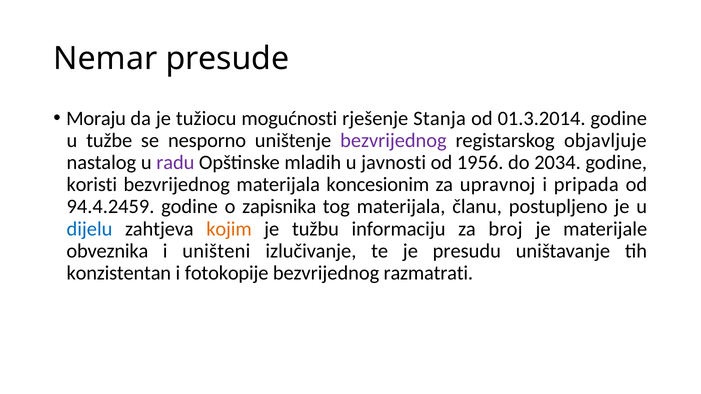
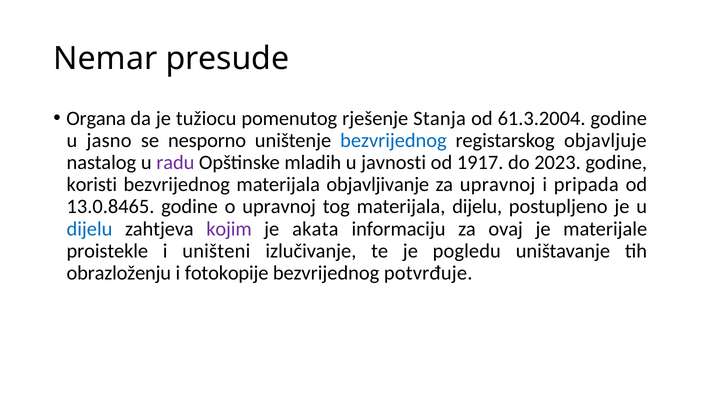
Moraju: Moraju -> Organa
mogućnosti: mogućnosti -> pomenutog
01.3.2014: 01.3.2014 -> 61.3.2004
tužbe: tužbe -> jasno
bezvrijednog at (393, 141) colour: purple -> blue
1956: 1956 -> 1917
2034: 2034 -> 2023
koncesionim: koncesionim -> objavljivanje
94.4.2459: 94.4.2459 -> 13.0.8465
o zapisnika: zapisnika -> upravnoj
materijala članu: članu -> dijelu
kojim colour: orange -> purple
tužbu: tužbu -> akata
broj: broj -> ovaj
obveznika: obveznika -> proistekle
presudu: presudu -> pogledu
konzistentan: konzistentan -> obrazloženju
razmatrati: razmatrati -> potvrđuje
